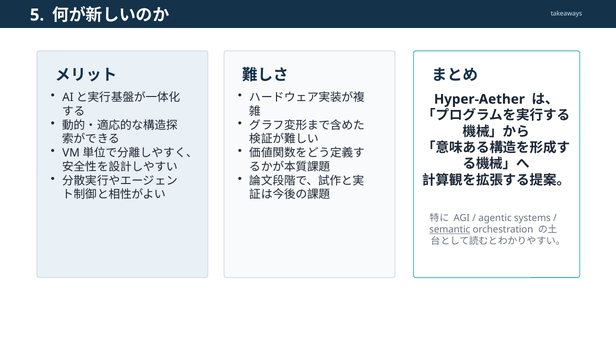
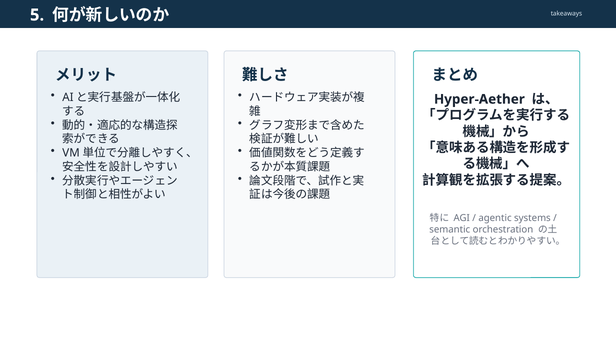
semantic underline: present -> none
